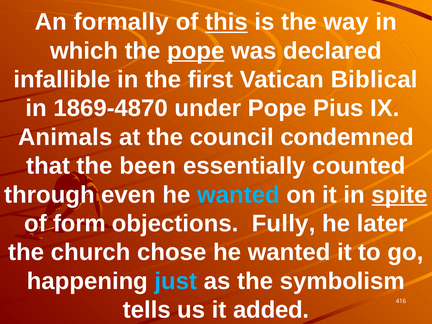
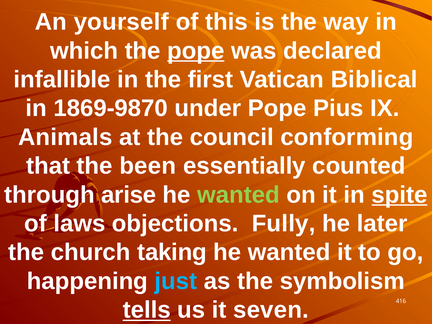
formally: formally -> yourself
this underline: present -> none
1869-4870: 1869-4870 -> 1869-9870
condemned: condemned -> conforming
even: even -> arise
wanted at (238, 195) colour: light blue -> light green
form: form -> laws
chose: chose -> taking
tells underline: none -> present
added: added -> seven
